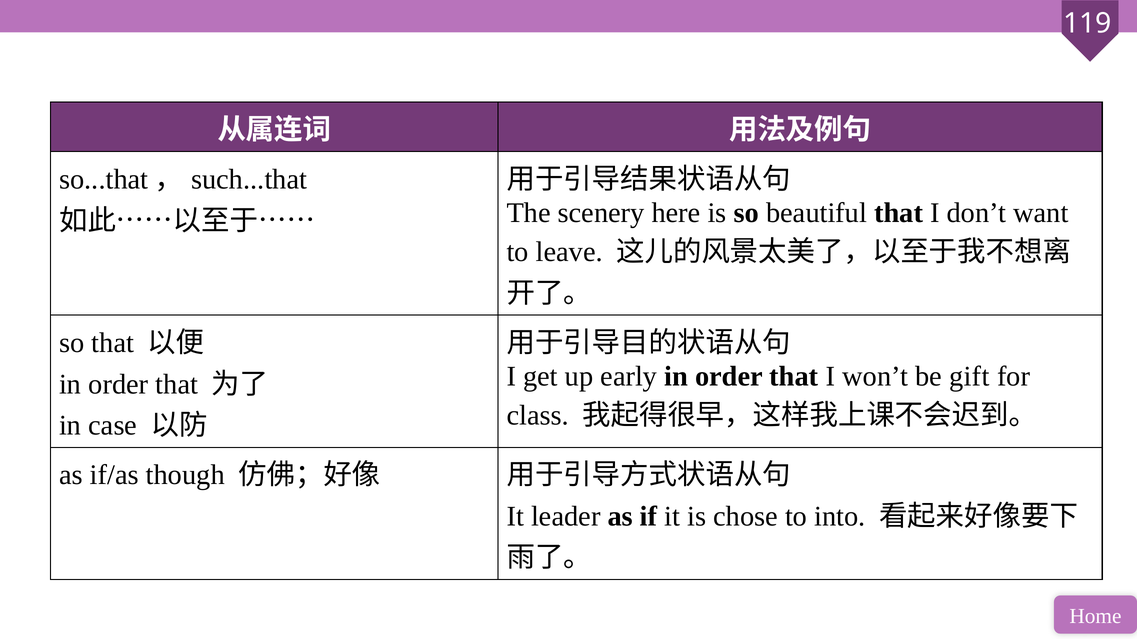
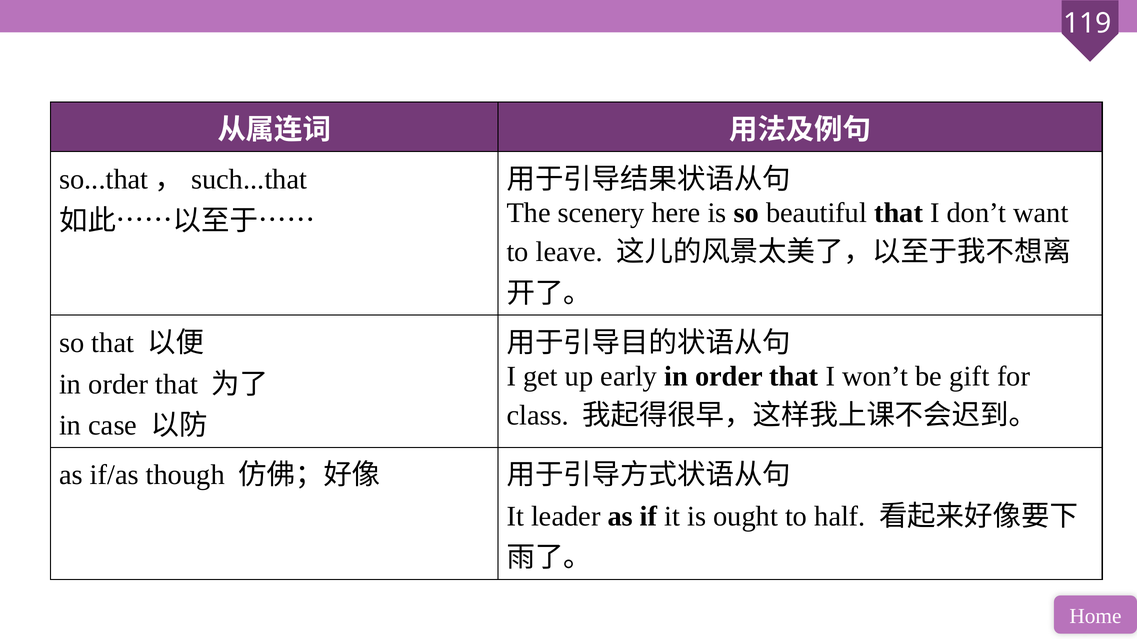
chose: chose -> ought
into: into -> half
